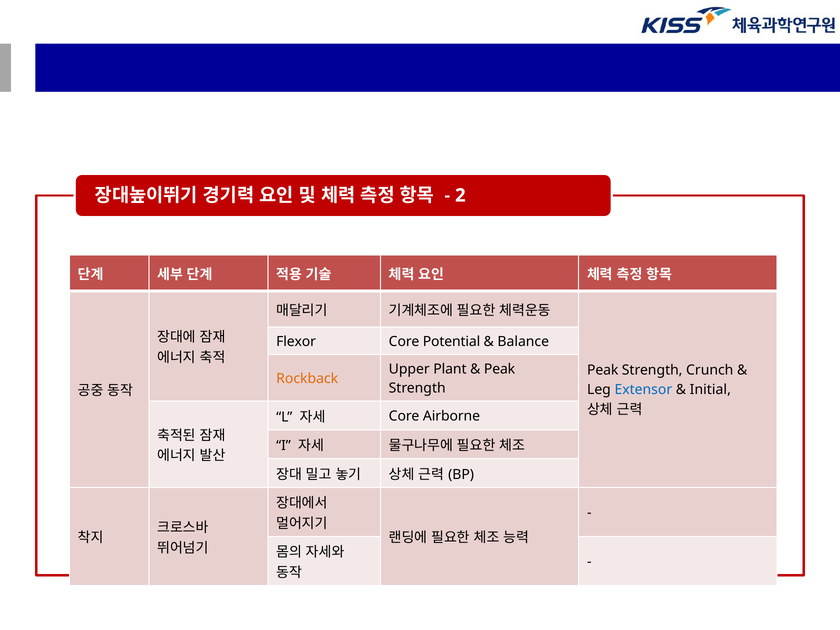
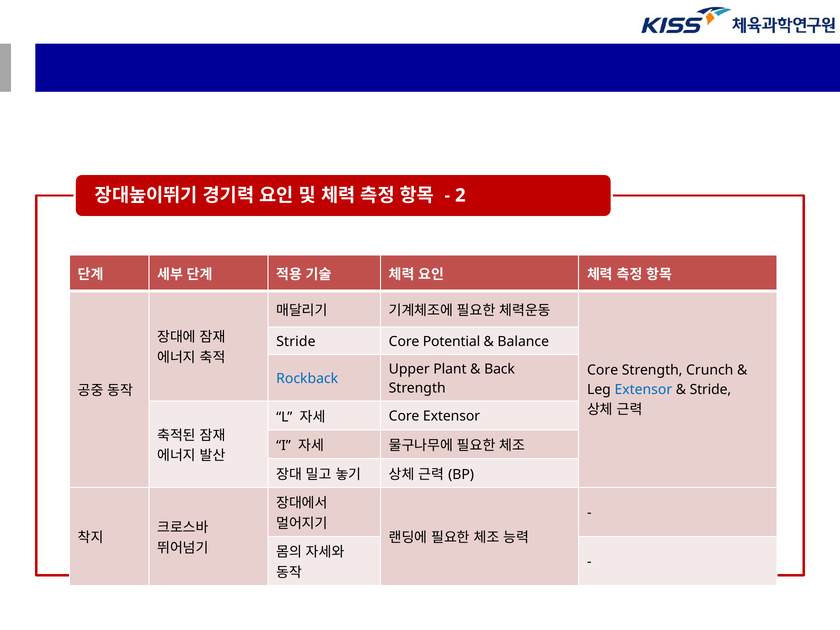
Flexor at (296, 342): Flexor -> Stride
Peak at (500, 369): Peak -> Back
Peak at (603, 370): Peak -> Core
Rockback colour: orange -> blue
Initial at (710, 389): Initial -> Stride
Core Airborne: Airborne -> Extensor
